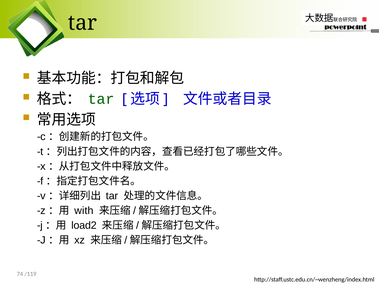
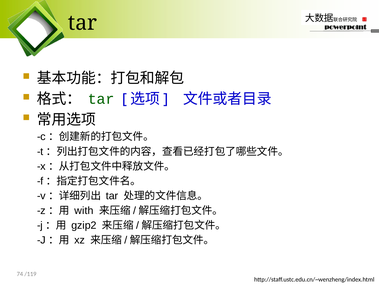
load2: load2 -> gzip2
